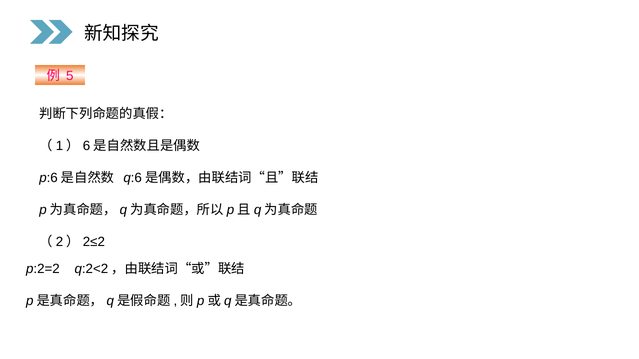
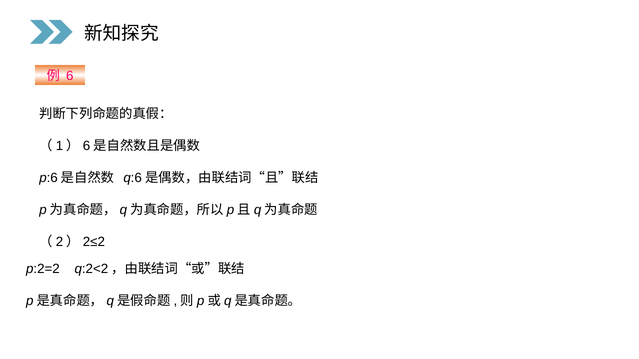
5: 5 -> 6
